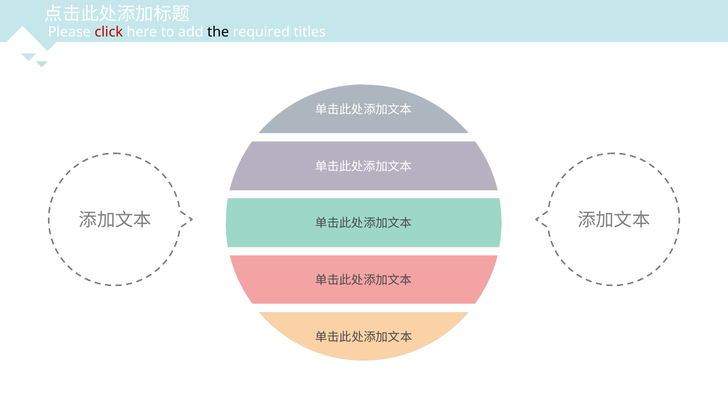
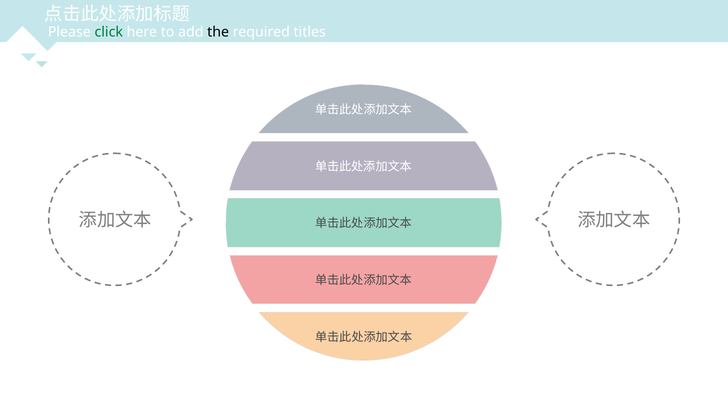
click colour: red -> green
